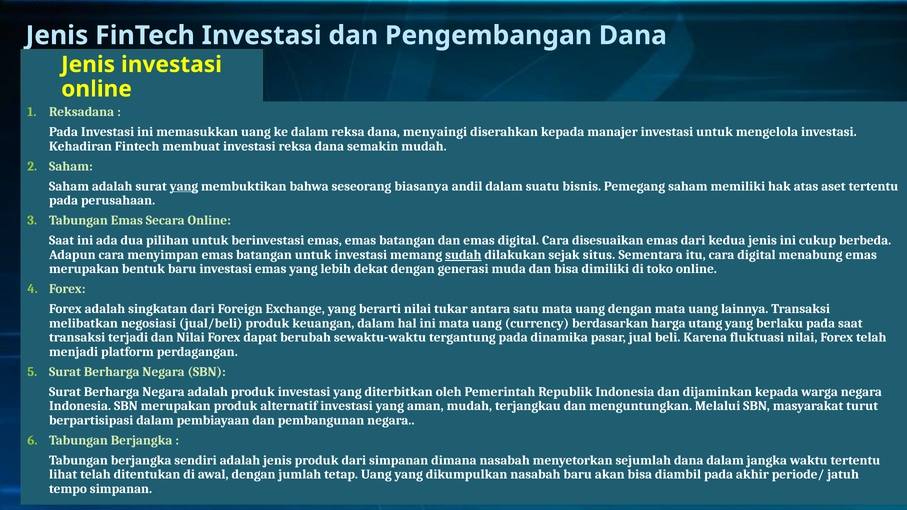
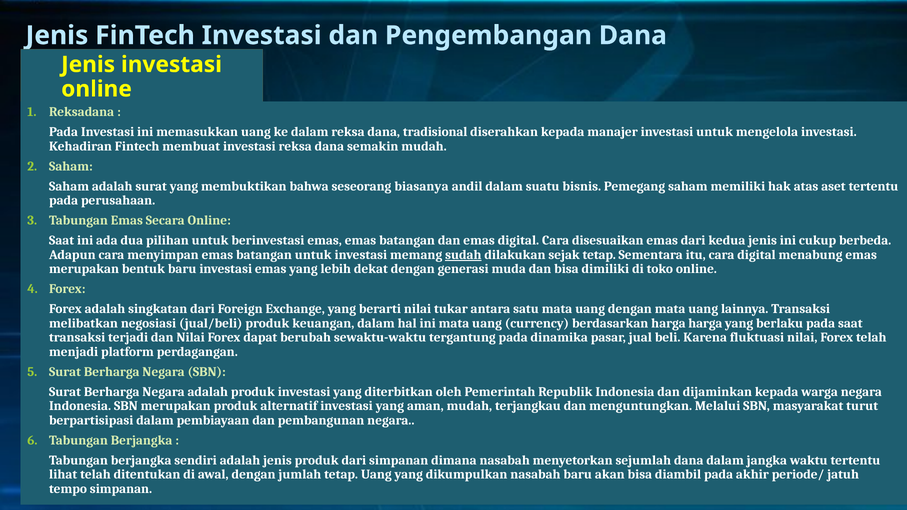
menyaingi: menyaingi -> tradisional
yang at (184, 186) underline: present -> none
sejak situs: situs -> tetap
harga utang: utang -> harga
